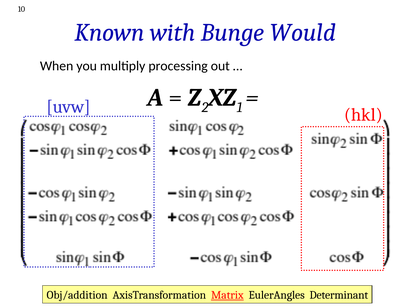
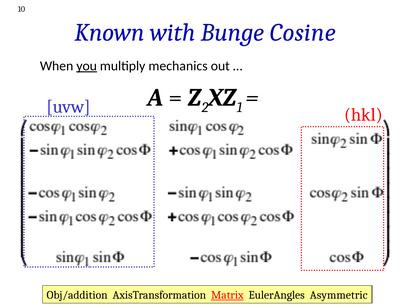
Would: Would -> Cosine
you underline: none -> present
processing: processing -> mechanics
Determinant: Determinant -> Asymmetric
